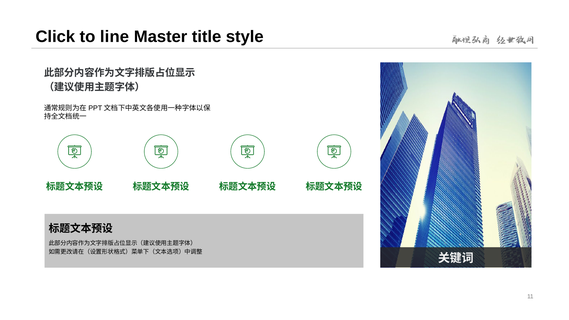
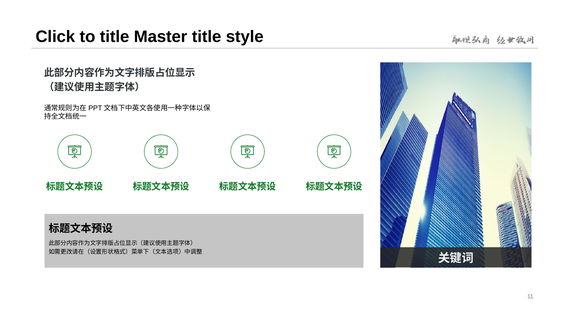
to line: line -> title
